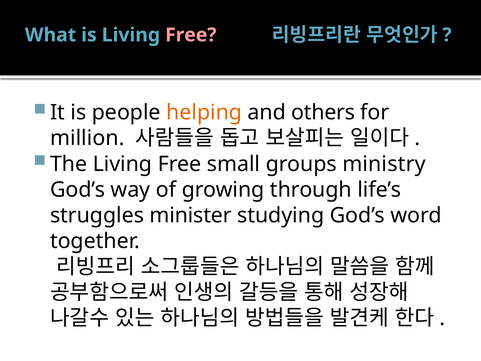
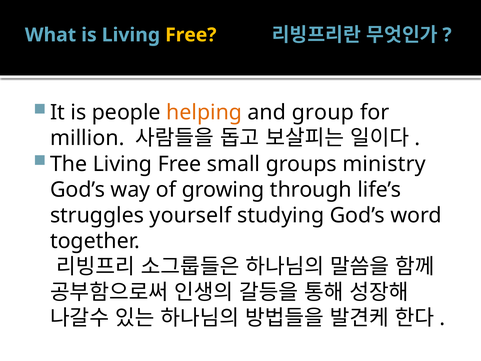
Free at (191, 35) colour: pink -> yellow
others: others -> group
minister: minister -> yourself
